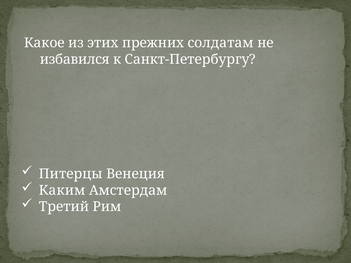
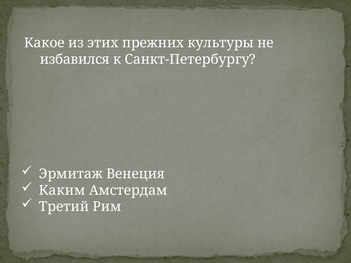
солдатам: солдатам -> культуры
Питерцы: Питерцы -> Эрмитаж
